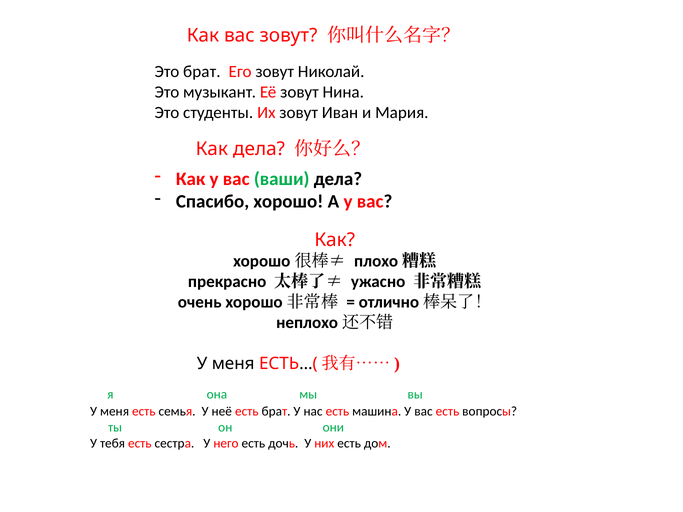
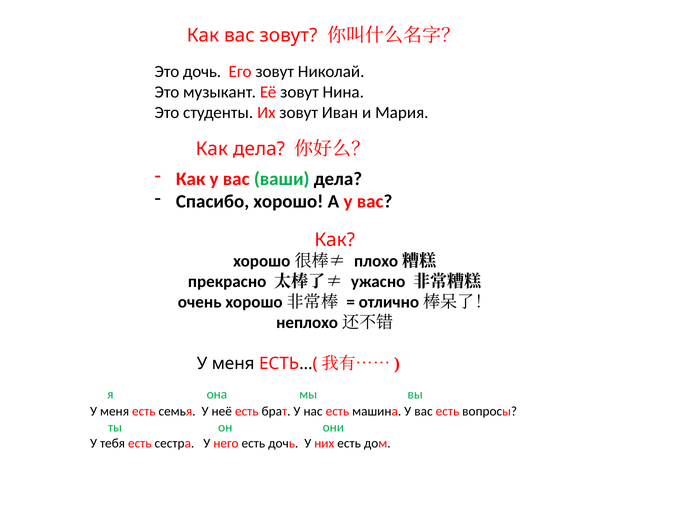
Это брат: брат -> дочь
